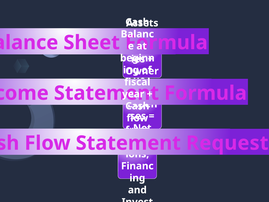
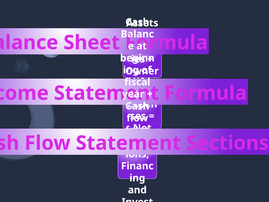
Request: Request -> Sections
